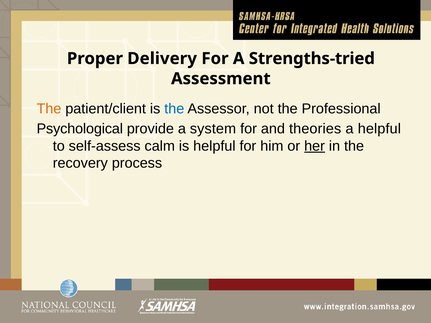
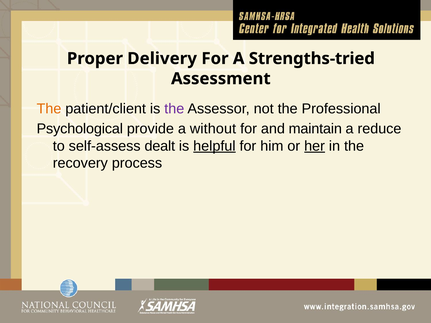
the at (174, 109) colour: blue -> purple
system: system -> without
theories: theories -> maintain
a helpful: helpful -> reduce
calm: calm -> dealt
helpful at (214, 146) underline: none -> present
